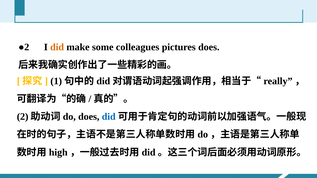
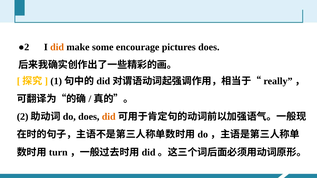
colleagues: colleagues -> encourage
did at (109, 117) colour: blue -> orange
high: high -> turn
